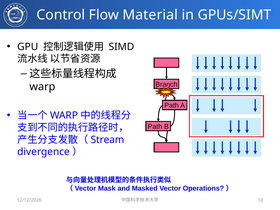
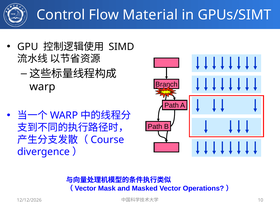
Stream: Stream -> Course
